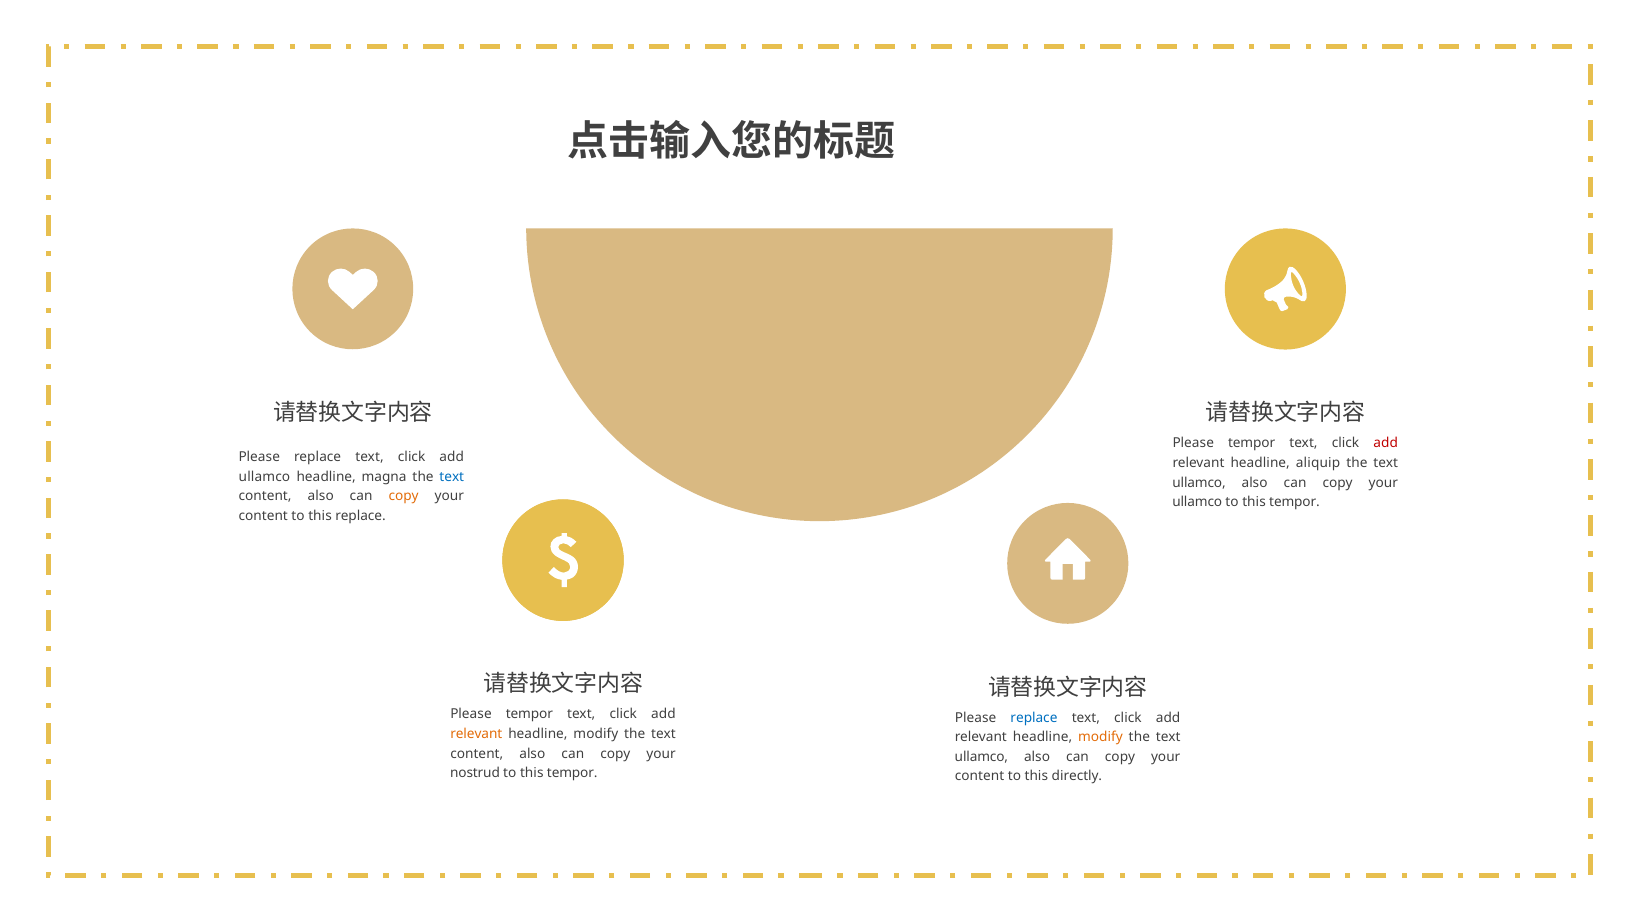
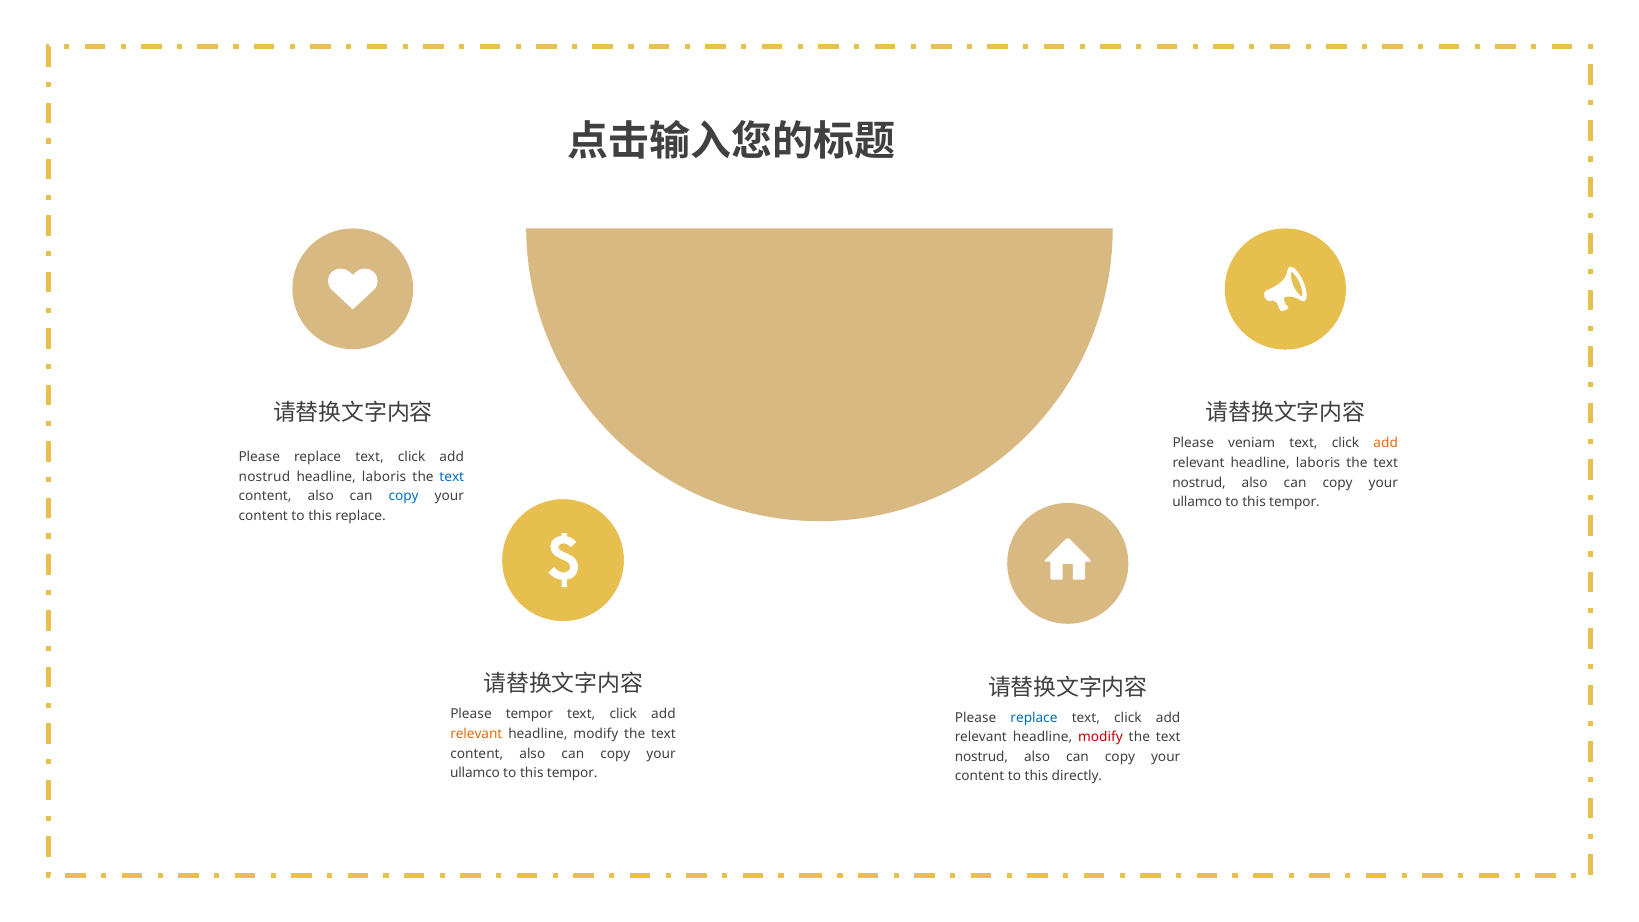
tempor at (1252, 443): tempor -> veniam
add at (1386, 443) colour: red -> orange
relevant headline aliquip: aliquip -> laboris
ullamco at (264, 477): ullamco -> nostrud
magna at (384, 477): magna -> laboris
ullamco at (1199, 482): ullamco -> nostrud
copy at (404, 496) colour: orange -> blue
modify at (1100, 737) colour: orange -> red
ullamco at (981, 757): ullamco -> nostrud
nostrud at (475, 773): nostrud -> ullamco
